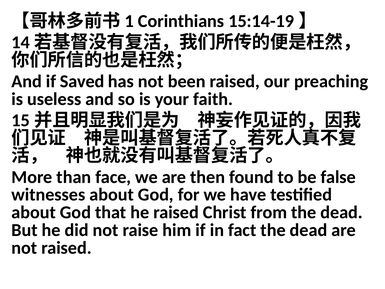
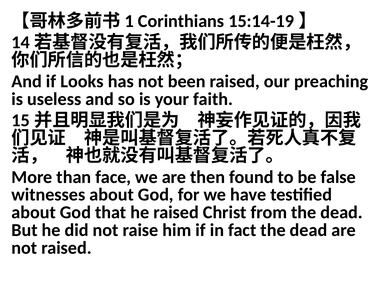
Saved: Saved -> Looks
